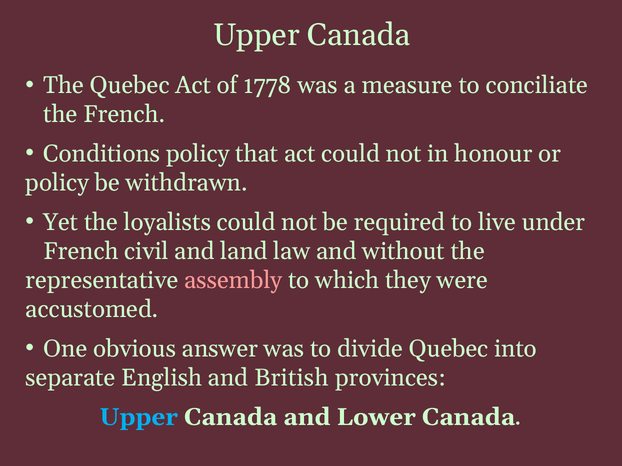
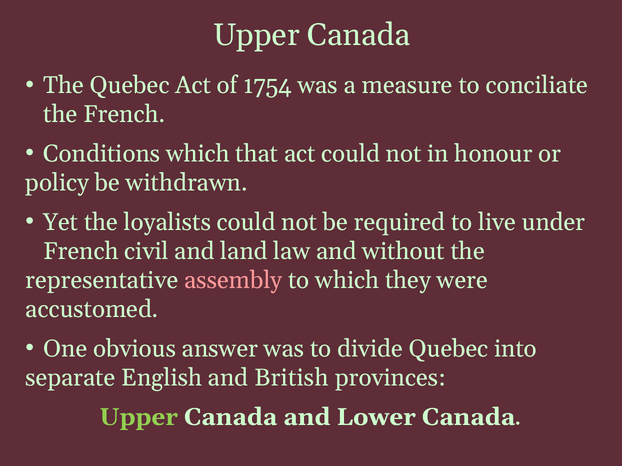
1778: 1778 -> 1754
Conditions policy: policy -> which
Upper at (139, 417) colour: light blue -> light green
